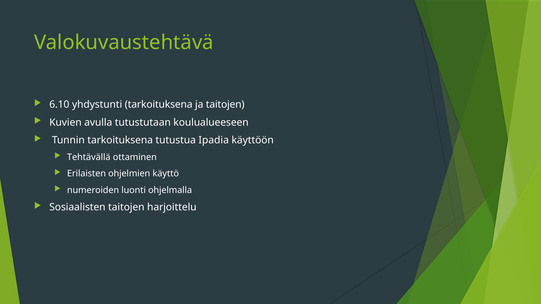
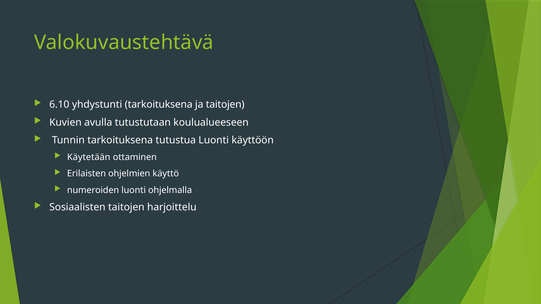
tutustua Ipadia: Ipadia -> Luonti
Tehtävällä: Tehtävällä -> Käytetään
